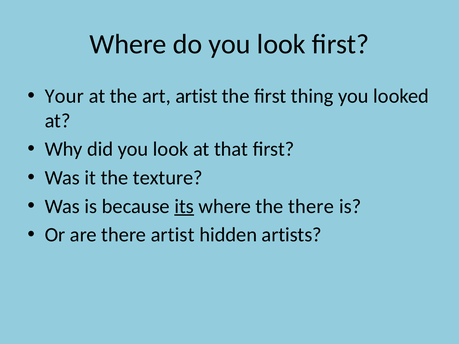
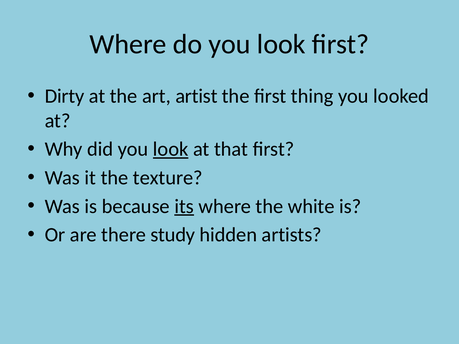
Your: Your -> Dirty
look at (171, 149) underline: none -> present
the there: there -> white
there artist: artist -> study
